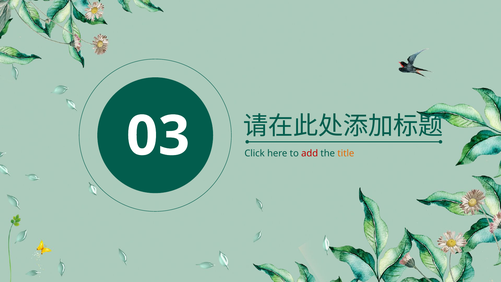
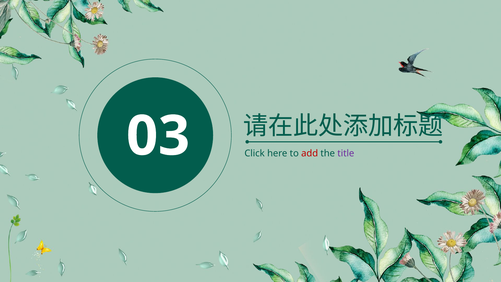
title colour: orange -> purple
